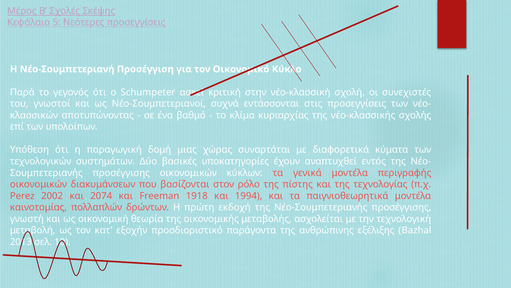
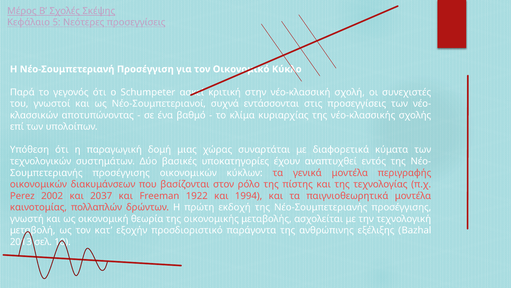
2074: 2074 -> 2037
1918: 1918 -> 1922
